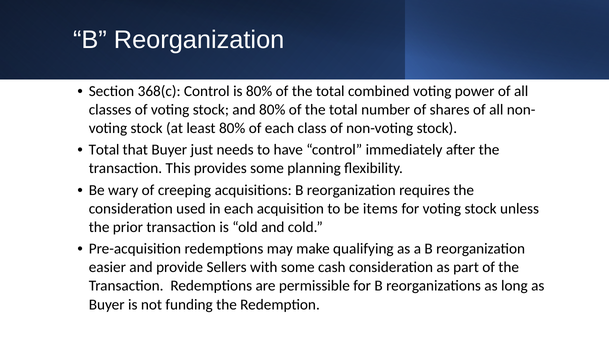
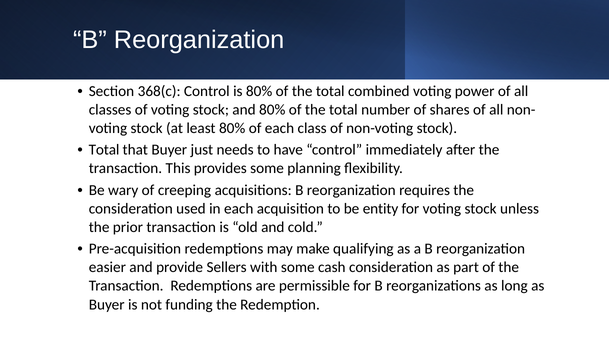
items: items -> entity
